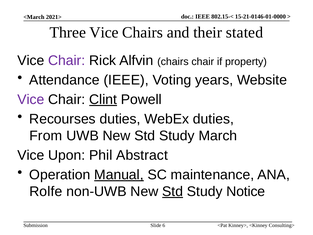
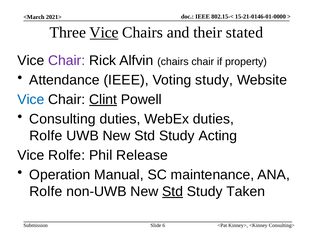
Vice at (104, 32) underline: none -> present
Voting years: years -> study
Vice at (31, 99) colour: purple -> blue
Recourses: Recourses -> Consulting
From at (46, 136): From -> Rolfe
March: March -> Acting
Vice Upon: Upon -> Rolfe
Abstract: Abstract -> Release
Manual underline: present -> none
Notice: Notice -> Taken
